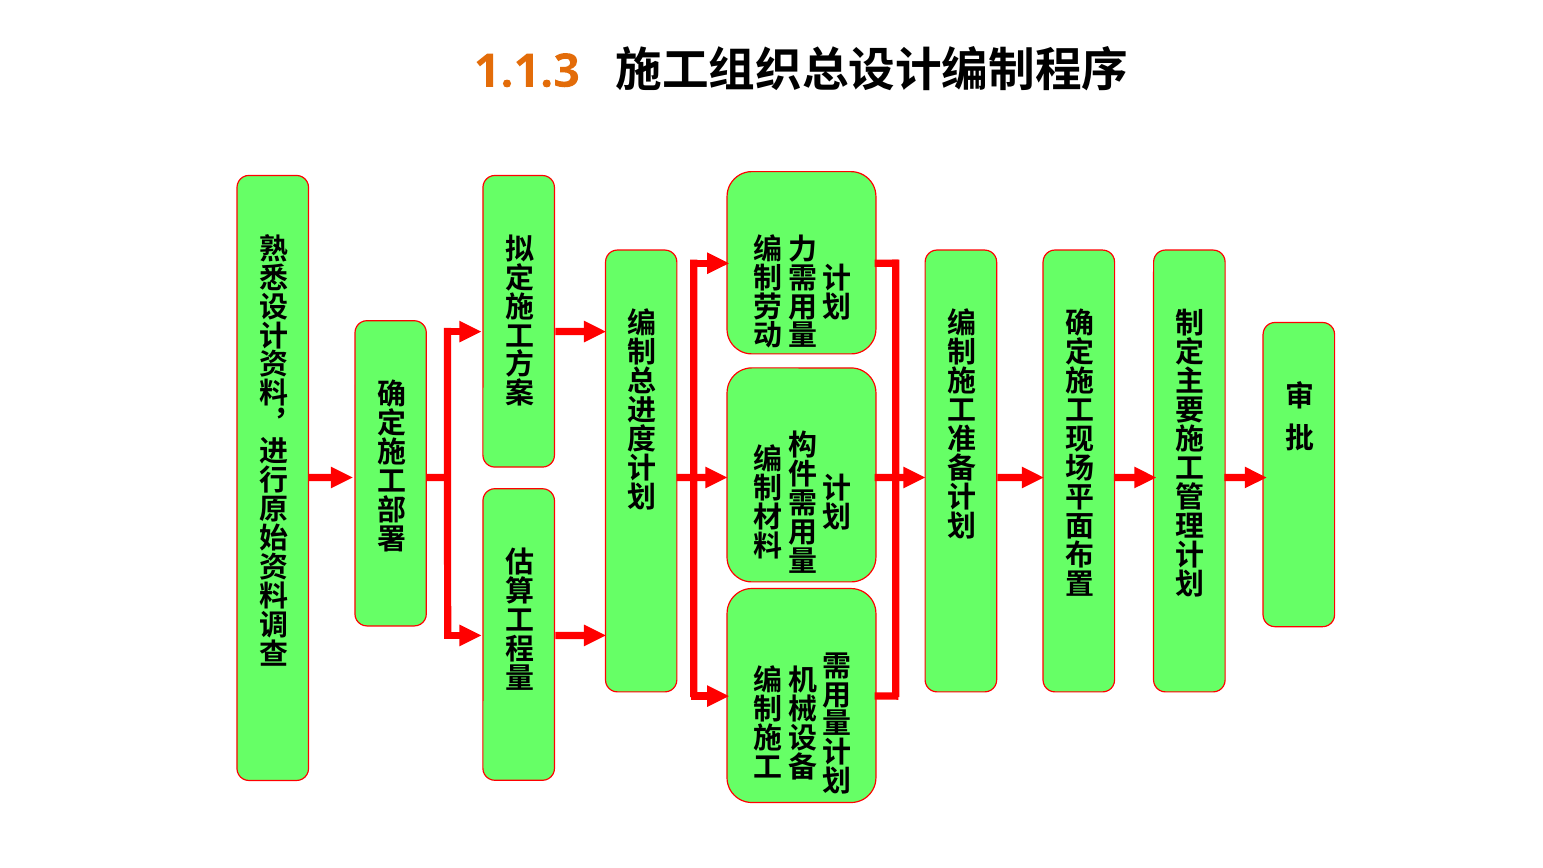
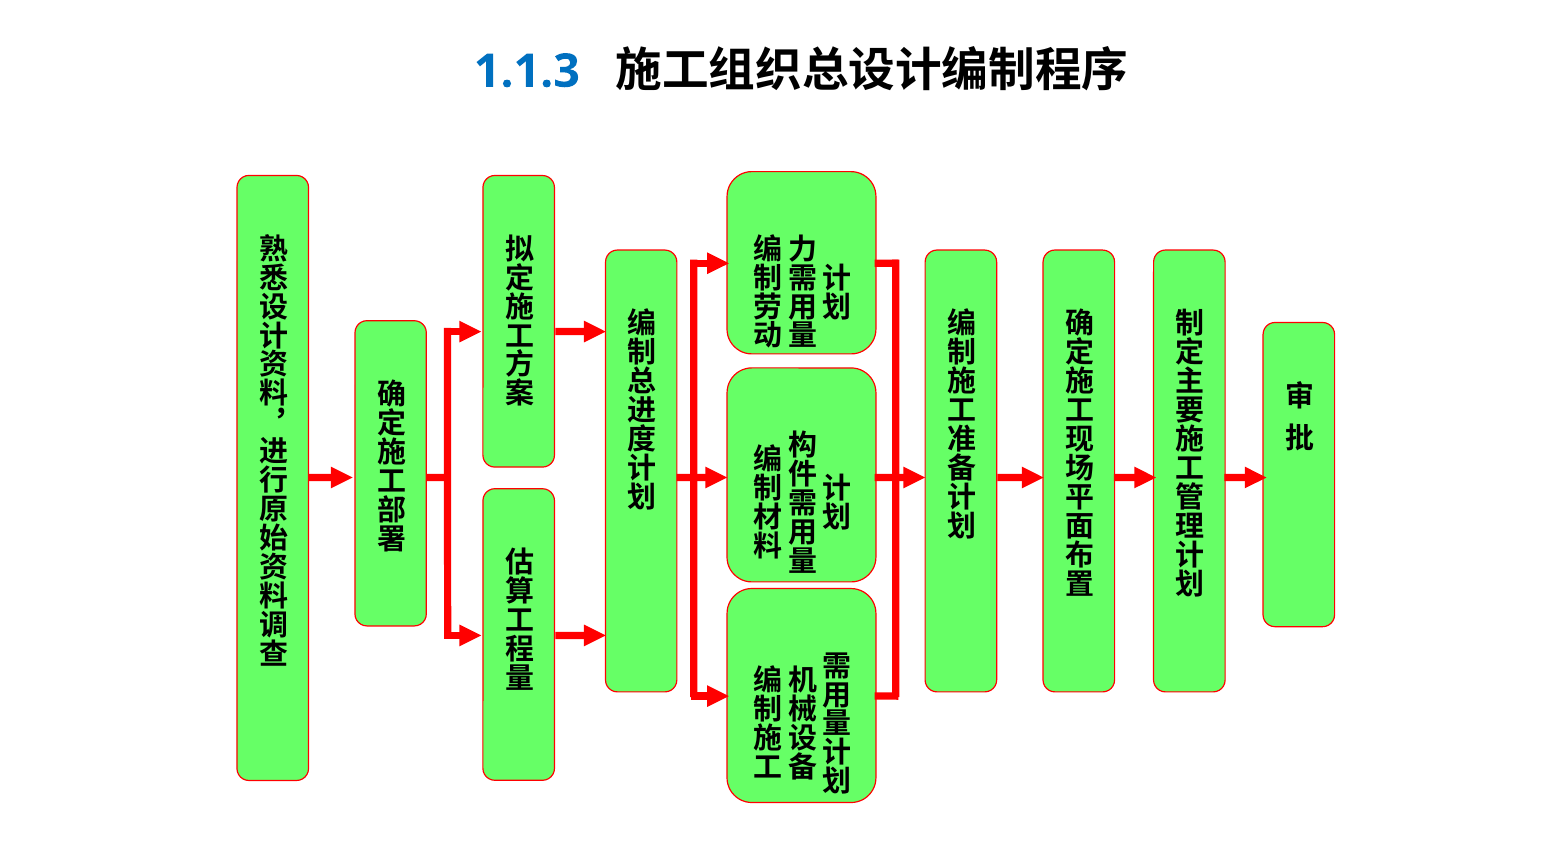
1.1.3 colour: orange -> blue
